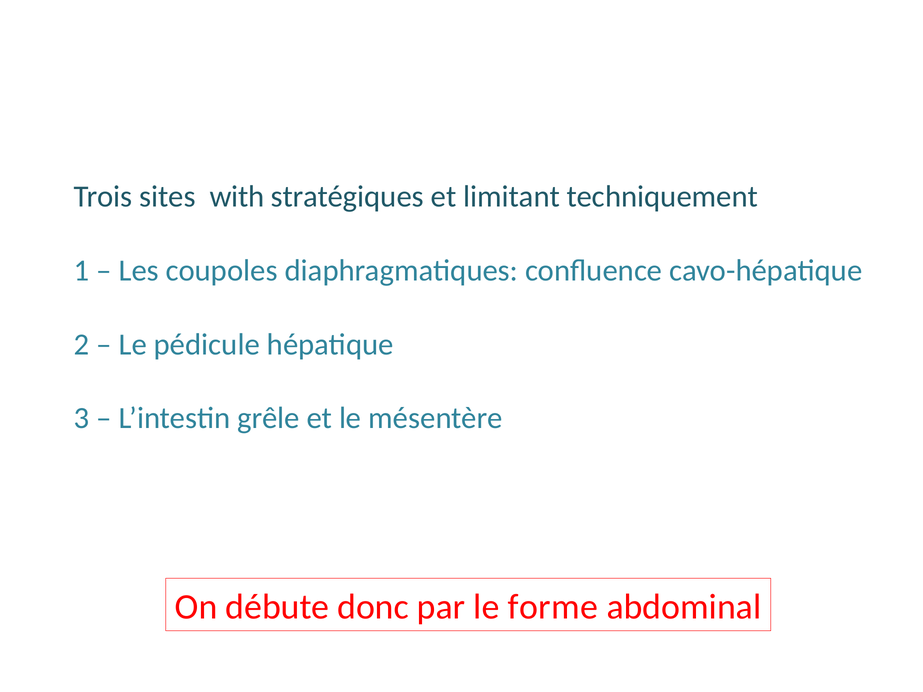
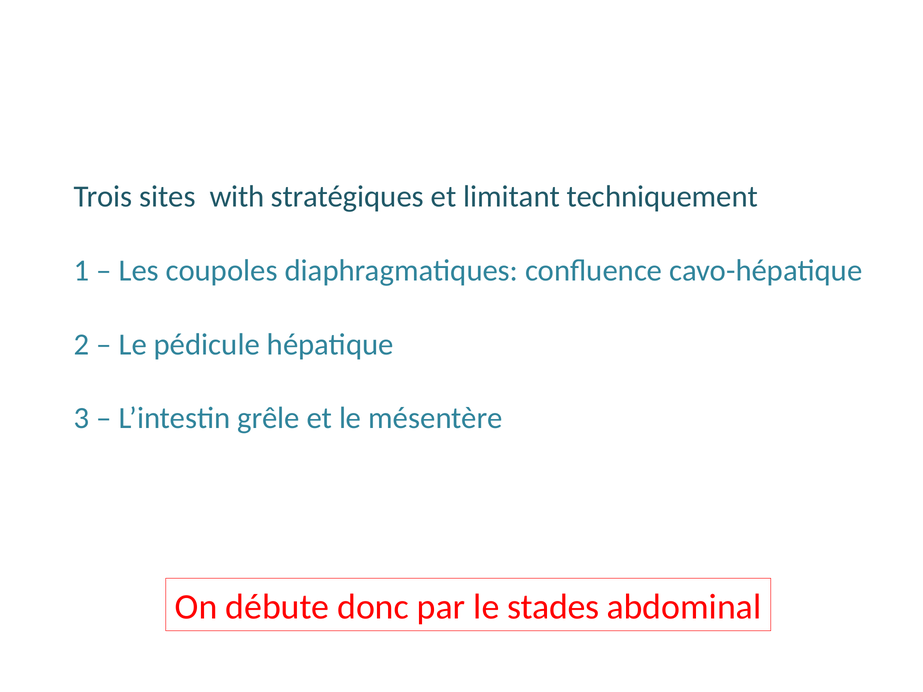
forme: forme -> stades
